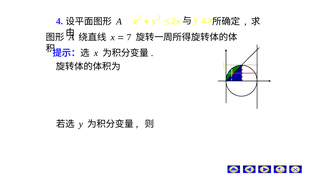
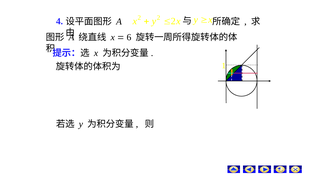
7: 7 -> 6
